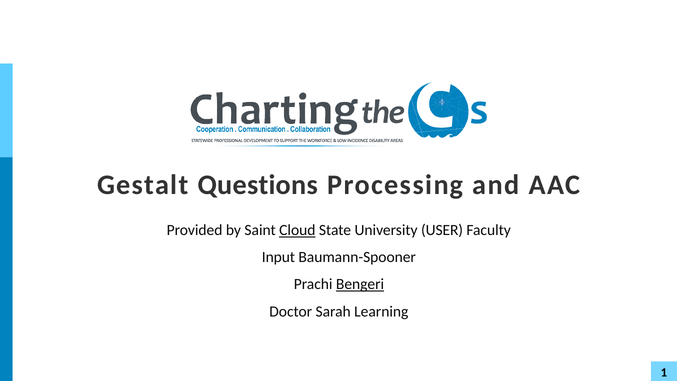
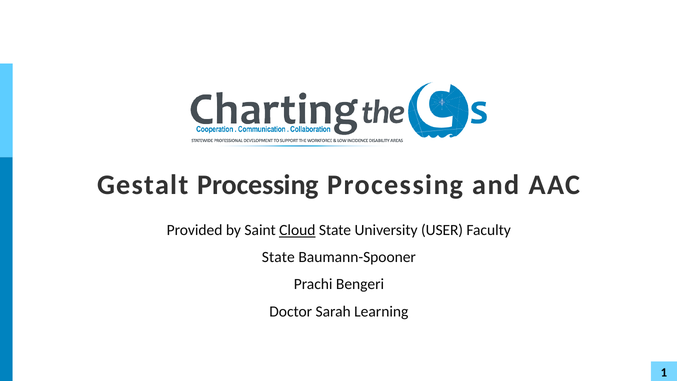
Gestalt Questions: Questions -> Processing
Input at (278, 257): Input -> State
Bengeri underline: present -> none
